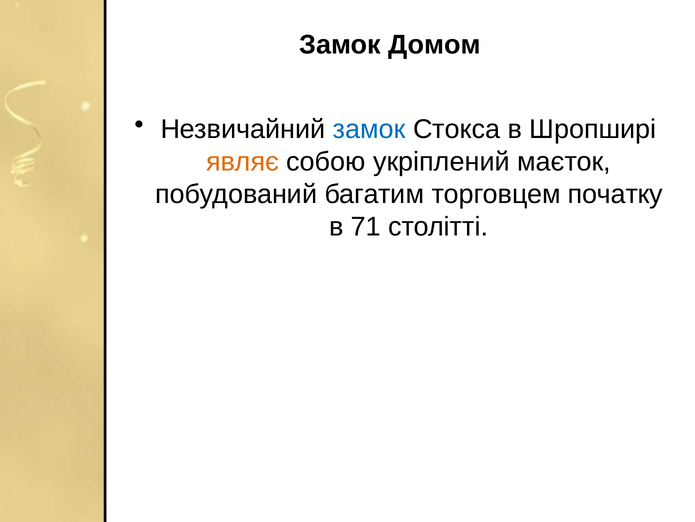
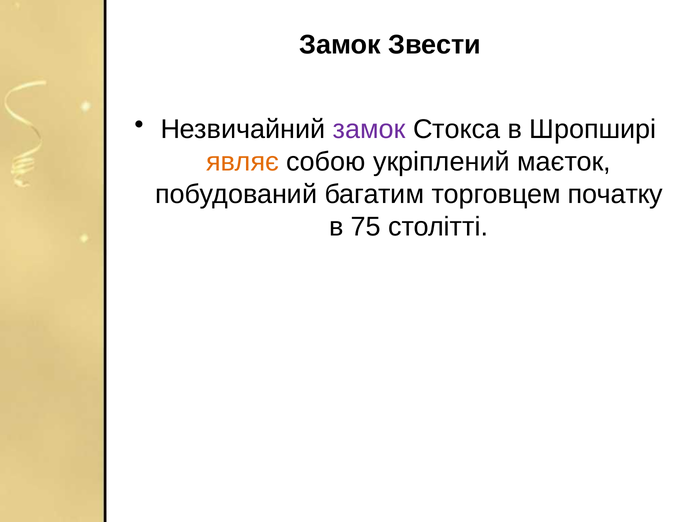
Домом: Домом -> Звести
замок at (369, 129) colour: blue -> purple
71: 71 -> 75
